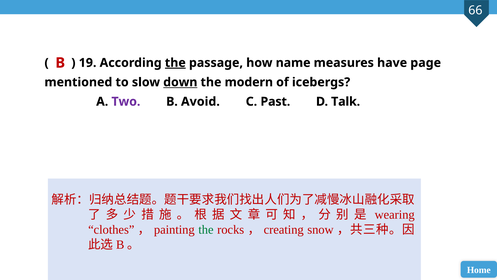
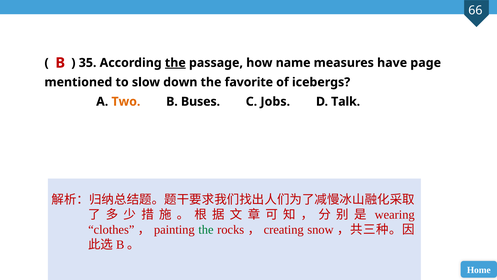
19: 19 -> 35
down underline: present -> none
modern: modern -> favorite
Two colour: purple -> orange
Avoid: Avoid -> Buses
Past: Past -> Jobs
